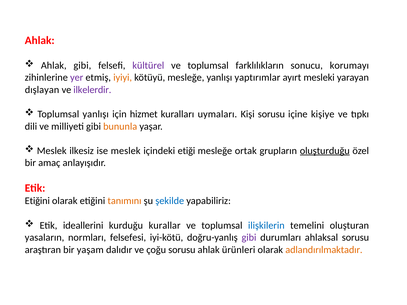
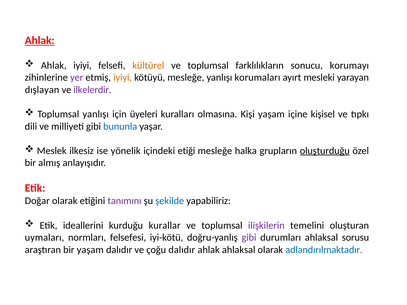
Ahlak at (40, 40) underline: none -> present
Ahlak gibi: gibi -> iyiyi
kültürel colour: purple -> orange
yaptırımlar: yaptırımlar -> korumaları
hizmet: hizmet -> üyeleri
uymaları: uymaları -> olmasına
Kişi sorusu: sorusu -> yaşam
kişiye: kişiye -> kişisel
bununla colour: orange -> blue
ise meslek: meslek -> yönelik
ortak: ortak -> halka
amaç: amaç -> almış
Etiğini at (37, 201): Etiğini -> Doğar
tanımını colour: orange -> purple
ilişkilerin colour: blue -> purple
yasaların: yasaların -> uymaları
çoğu sorusu: sorusu -> dalıdır
ahlak ürünleri: ürünleri -> ahlaksal
adlandırılmaktadır colour: orange -> blue
